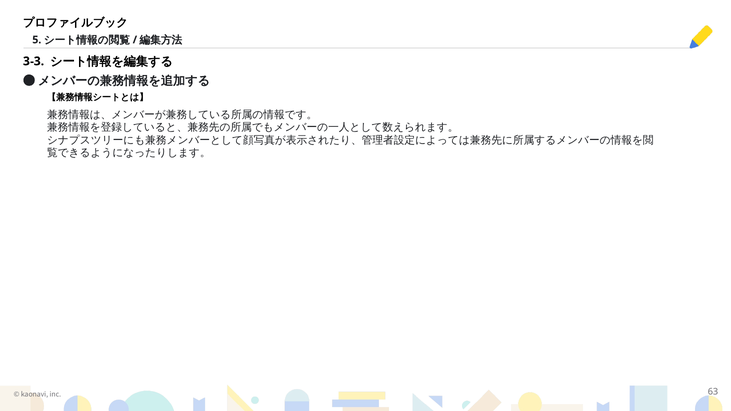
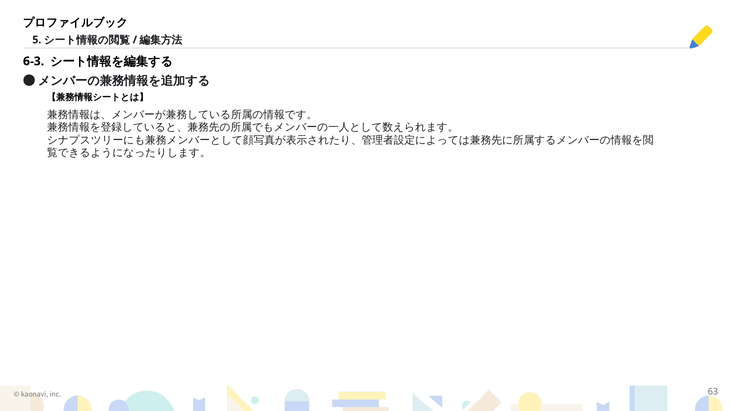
3-3: 3-3 -> 6-3
